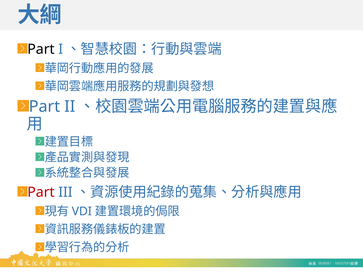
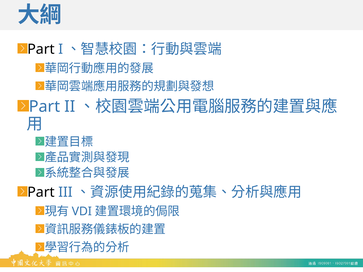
Part at (41, 192) colour: red -> black
